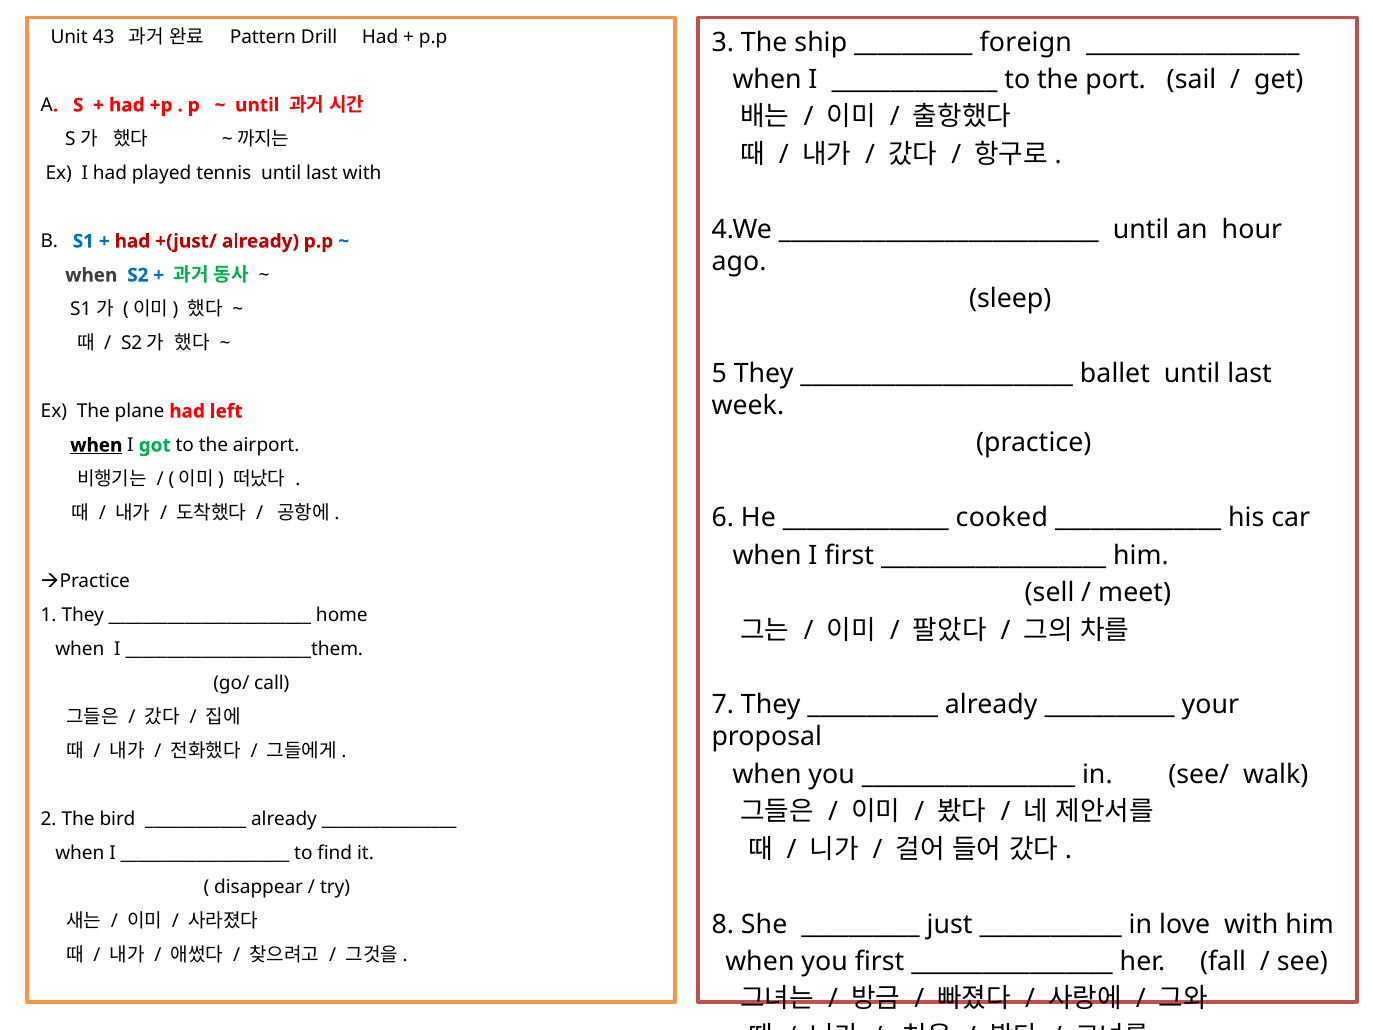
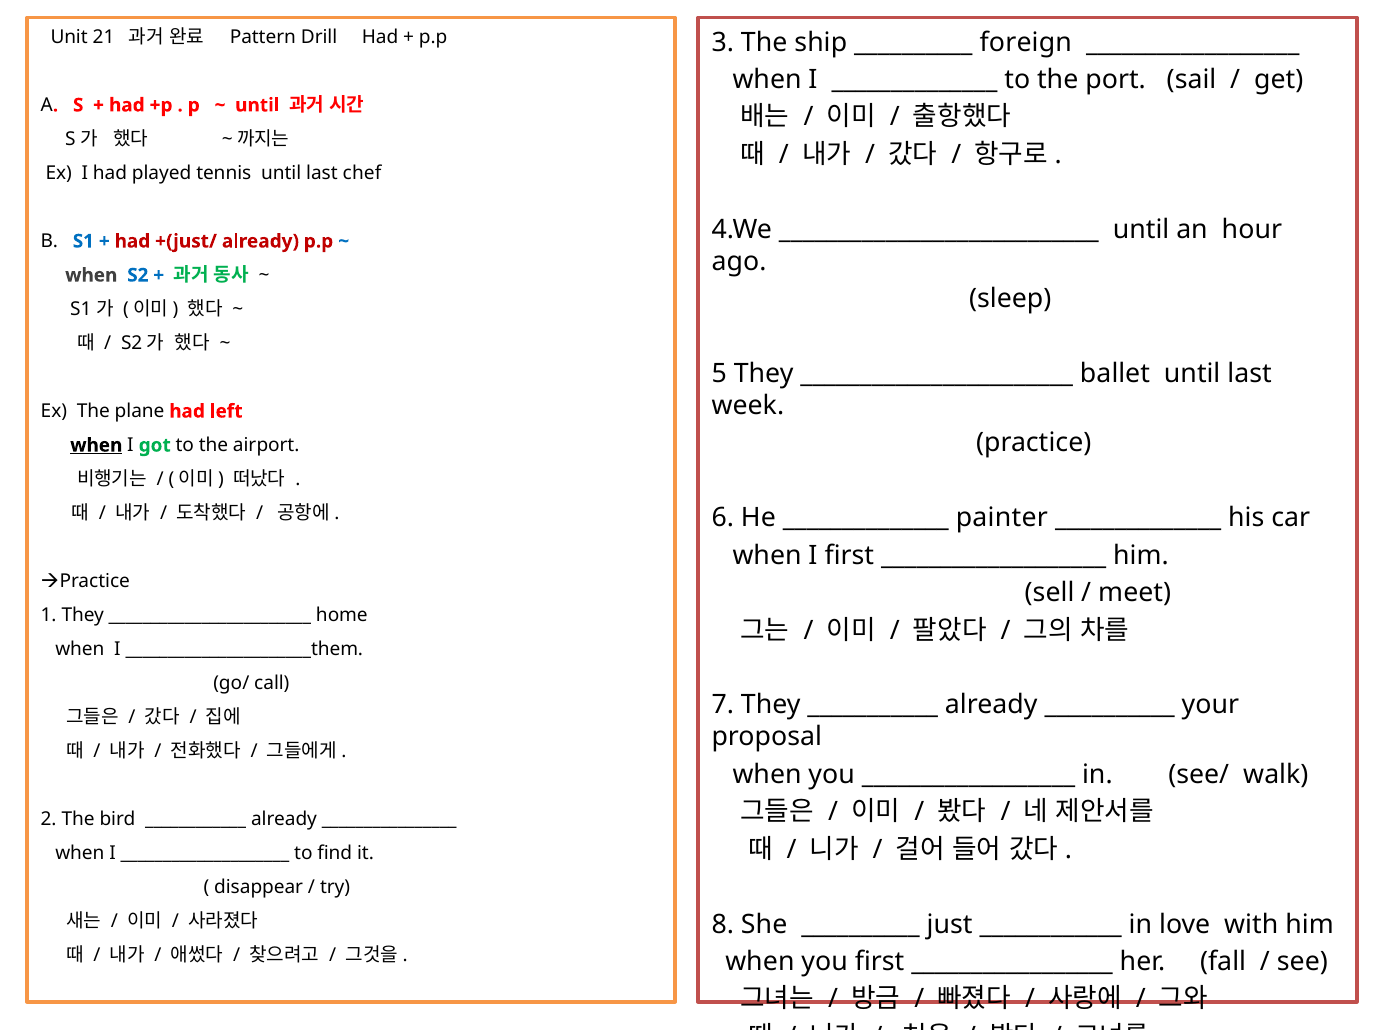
43: 43 -> 21
last with: with -> chef
cooked: cooked -> painter
